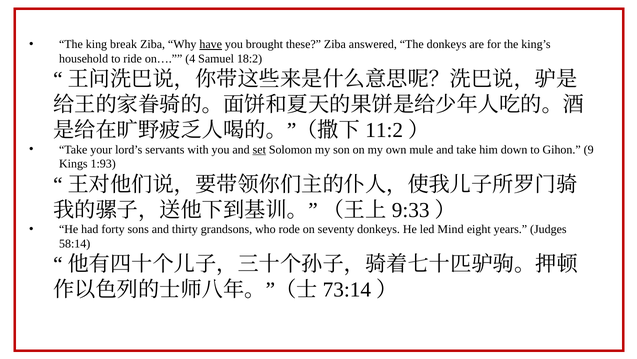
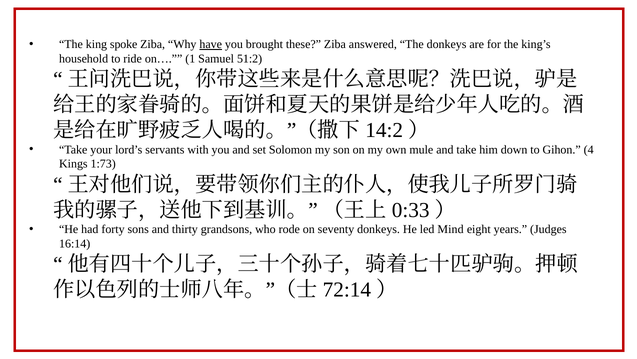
break: break -> spoke
4: 4 -> 1
18:2: 18:2 -> 51:2
11:2: 11:2 -> 14:2
set underline: present -> none
9: 9 -> 4
1:93: 1:93 -> 1:73
9:33: 9:33 -> 0:33
58:14: 58:14 -> 16:14
73:14: 73:14 -> 72:14
